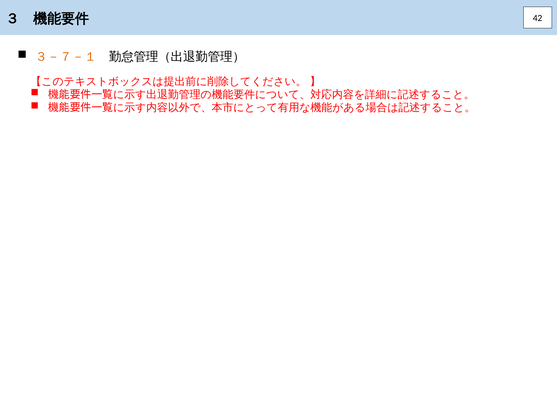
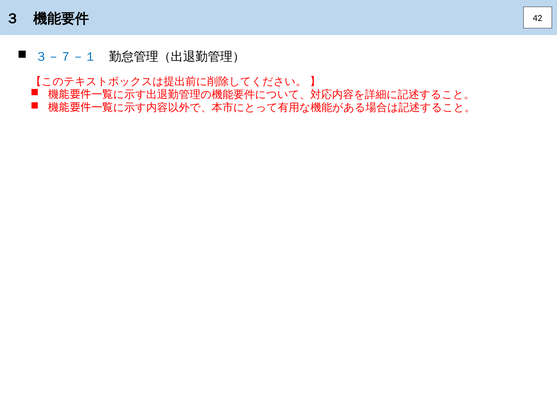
３－７－１ colour: orange -> blue
